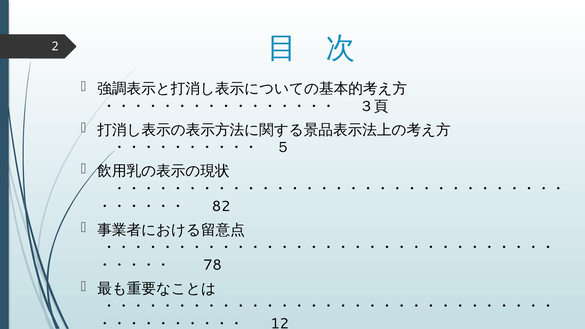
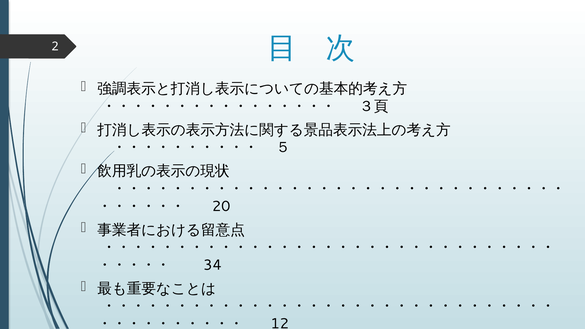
82: 82 -> 20
78: 78 -> 34
